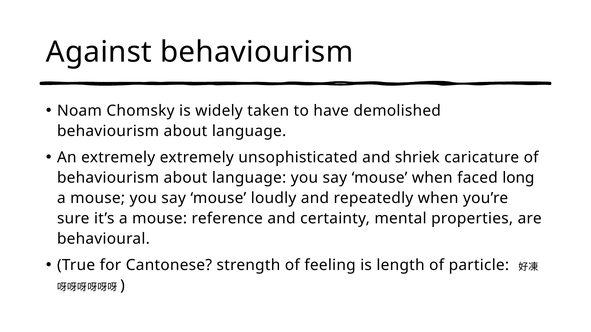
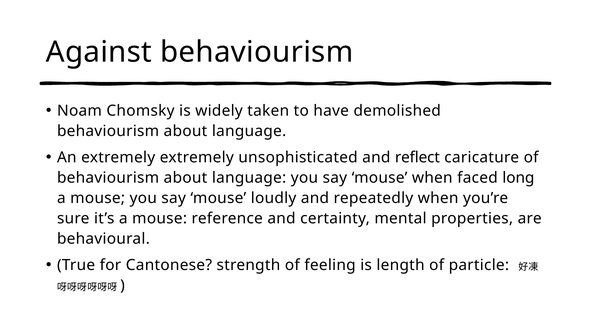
shriek: shriek -> reflect
